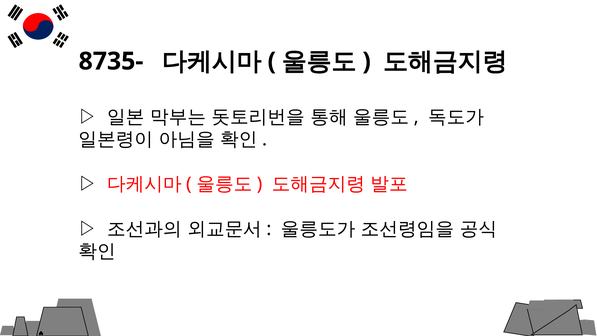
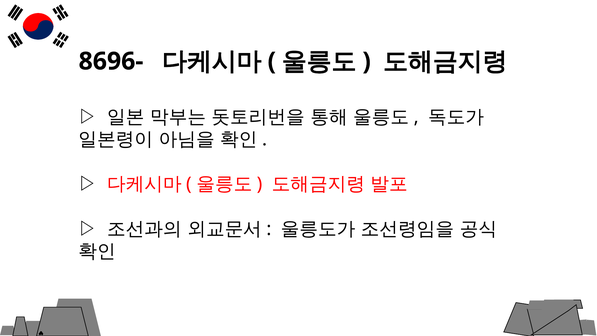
8735-: 8735- -> 8696-
